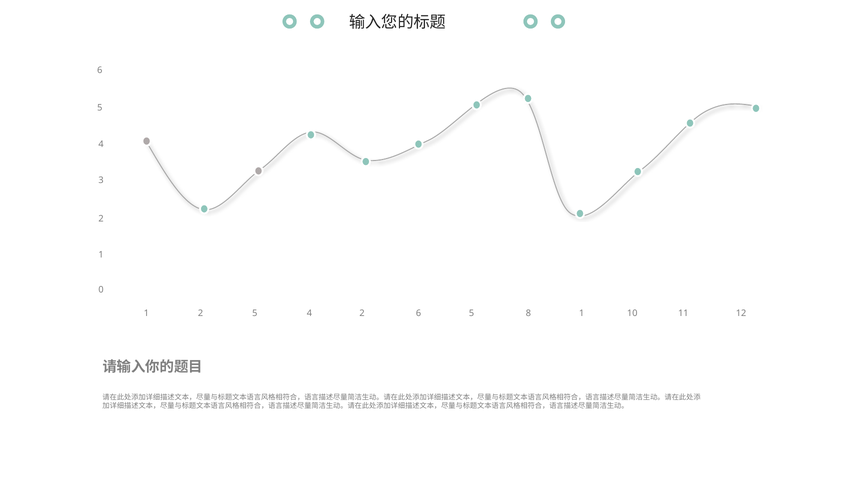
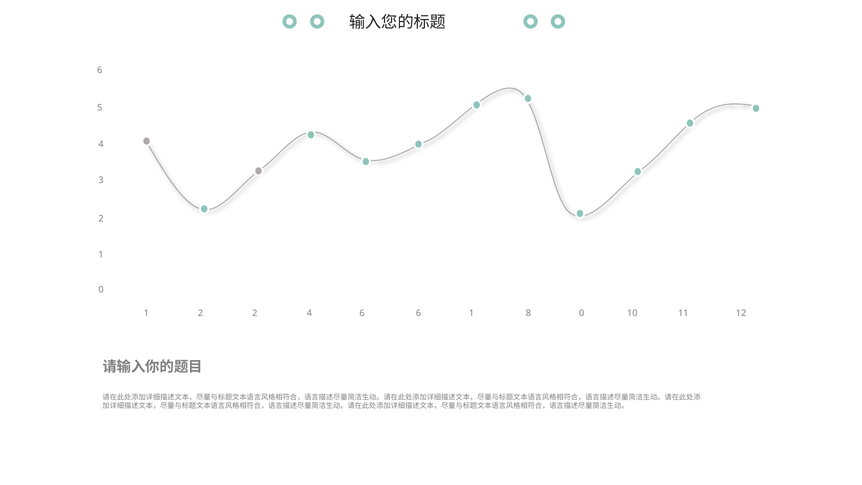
2 5: 5 -> 2
4 2: 2 -> 6
5 at (472, 313): 5 -> 1
8 1: 1 -> 0
